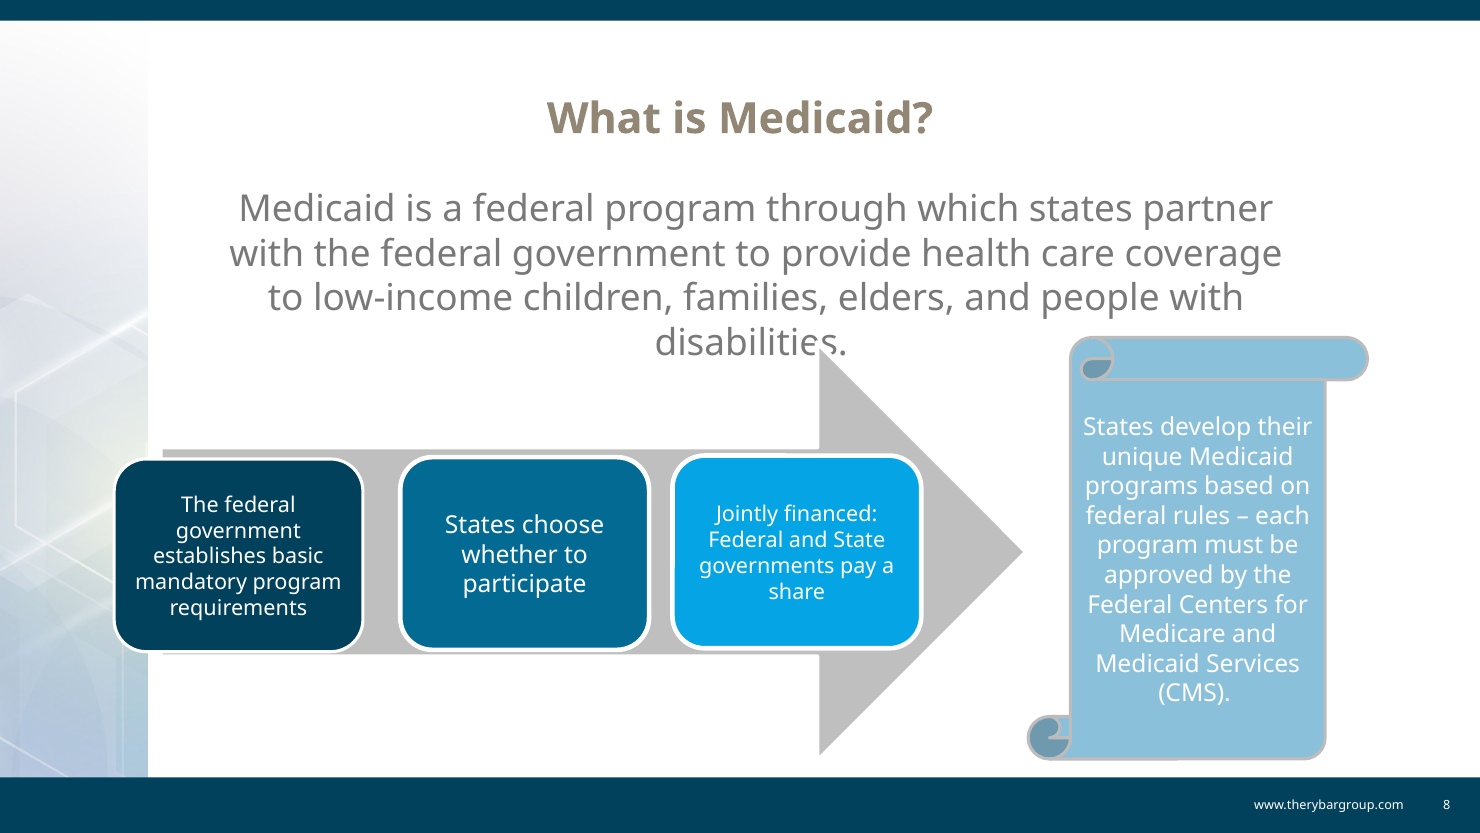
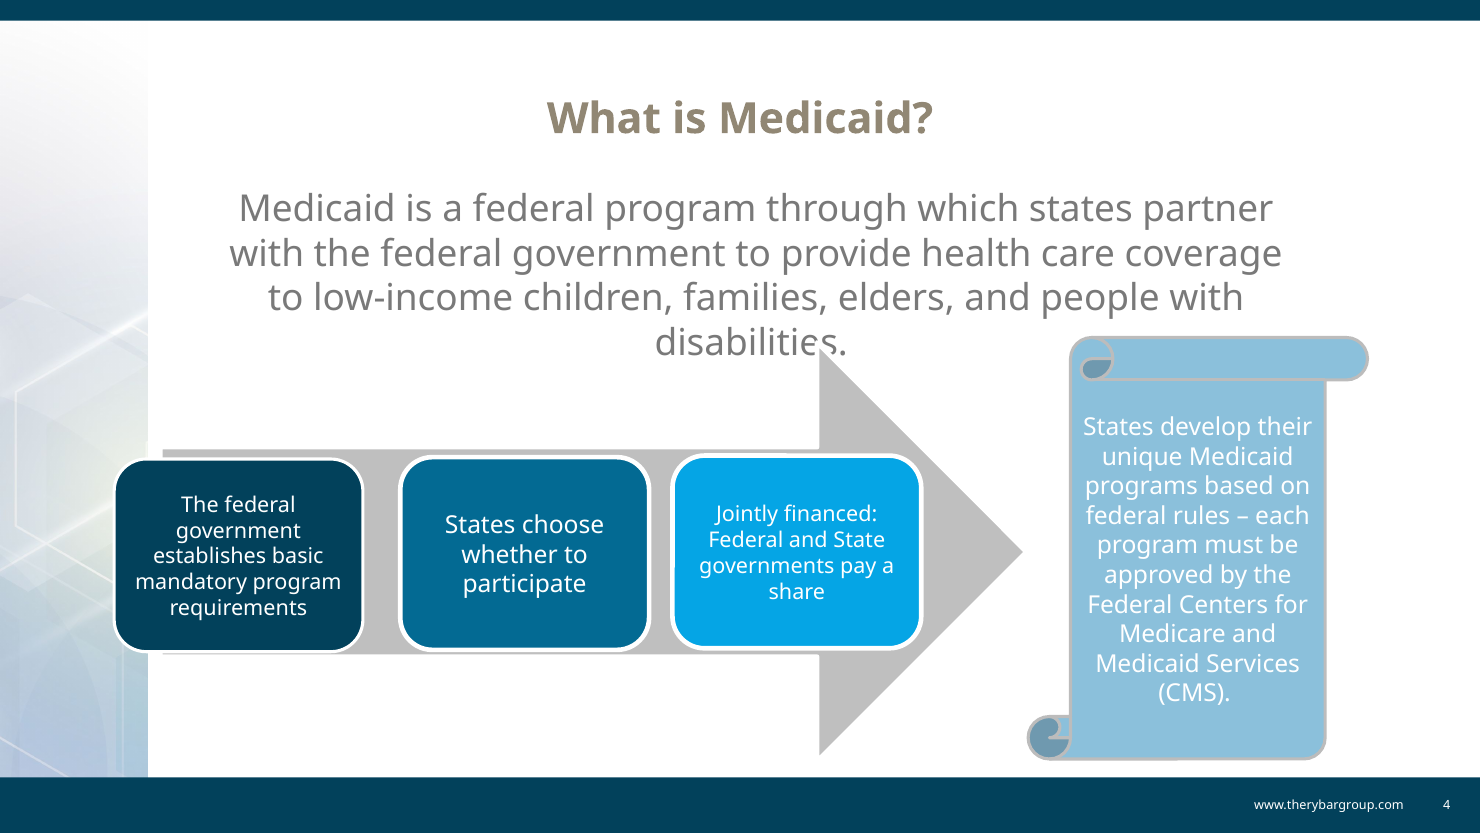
8: 8 -> 4
